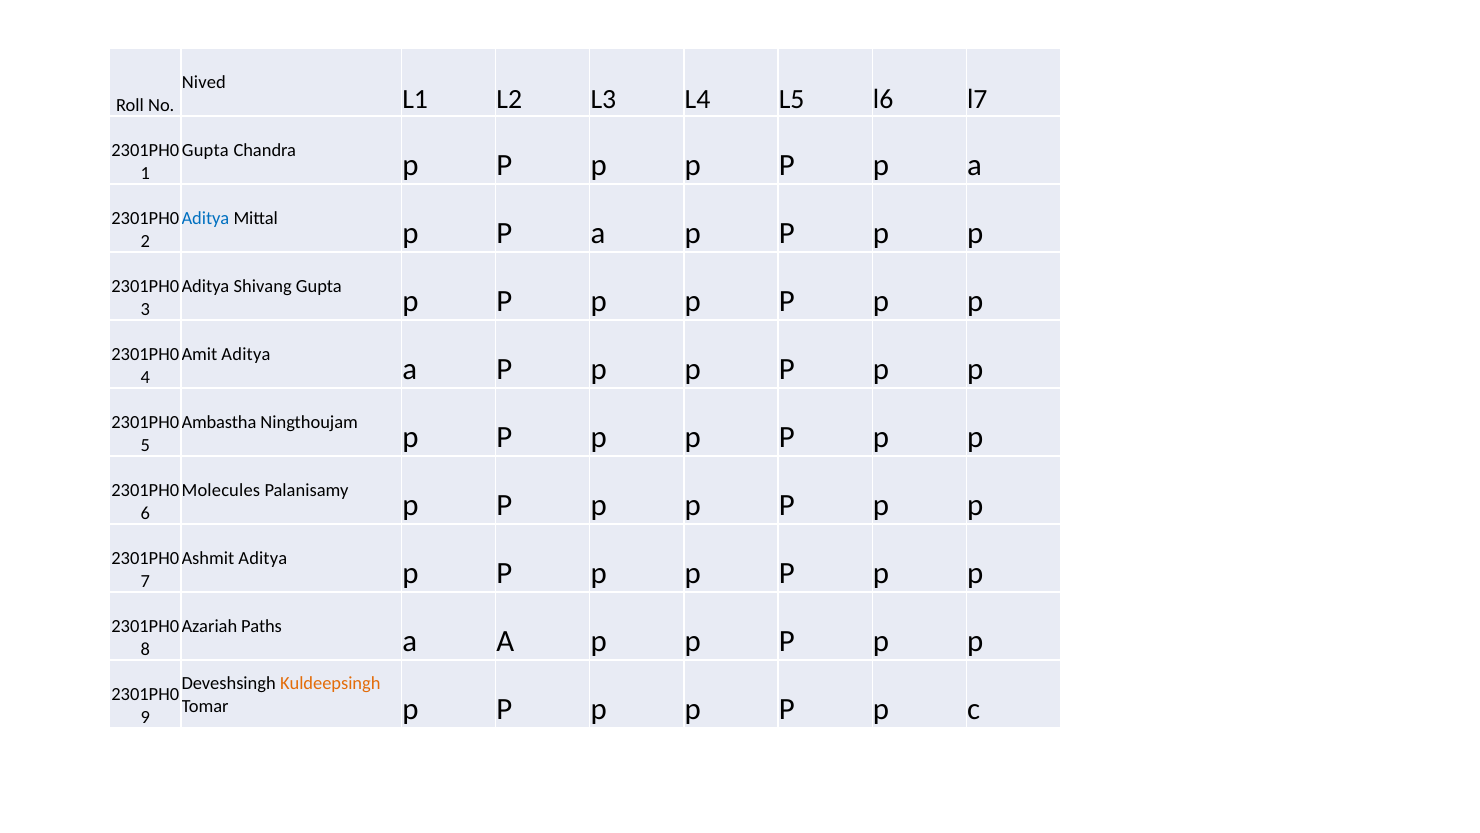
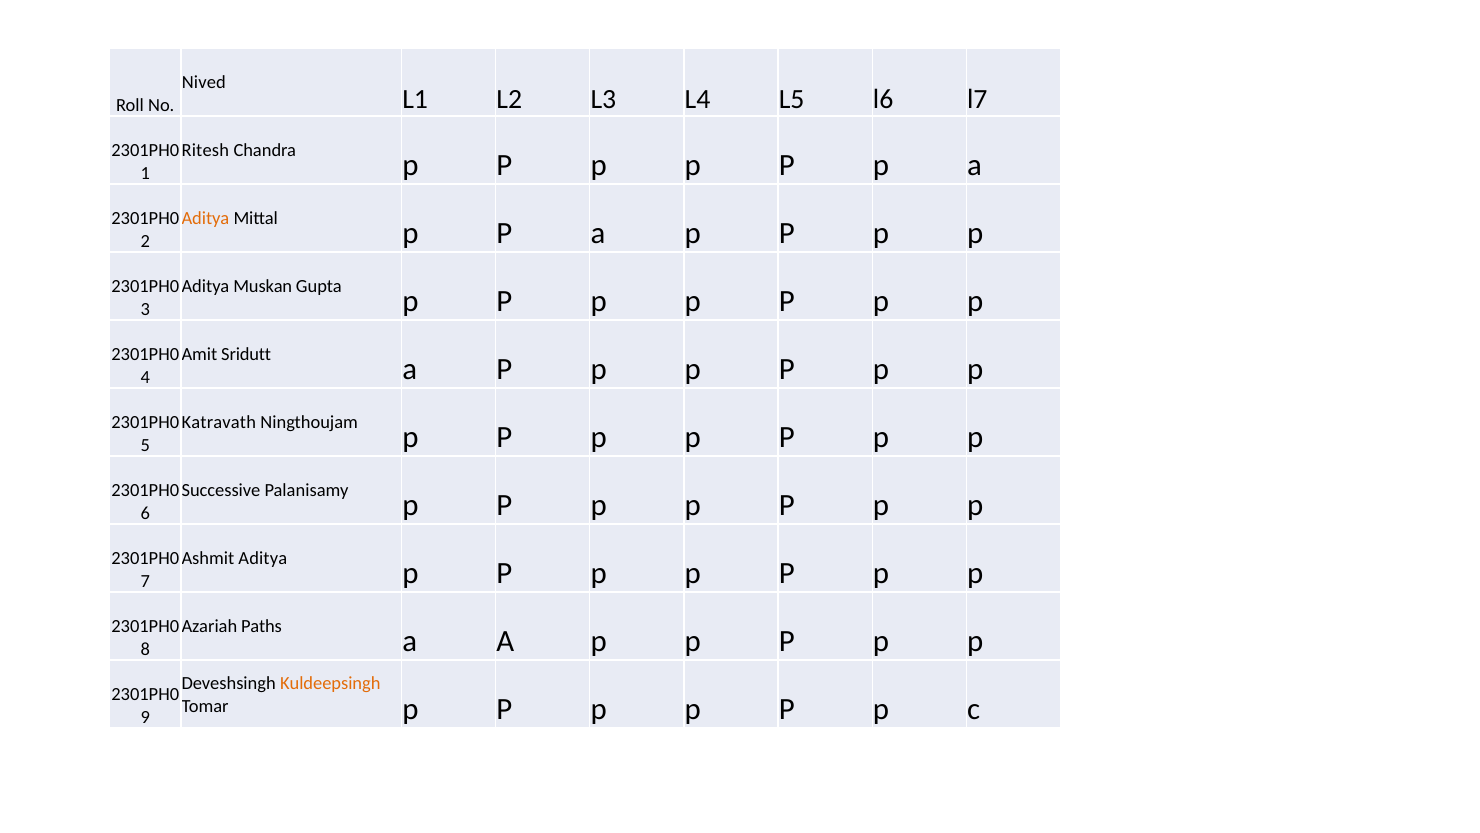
Gupta at (205, 151): Gupta -> Ritesh
Aditya at (205, 219) colour: blue -> orange
Shivang: Shivang -> Muskan
Amit Aditya: Aditya -> Sridutt
Ambastha: Ambastha -> Katravath
Molecules: Molecules -> Successive
